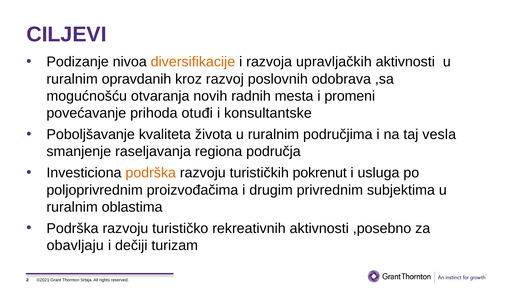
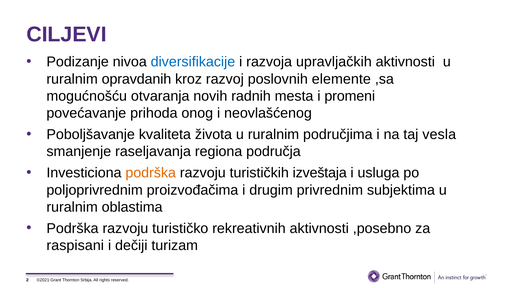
diversifikacije colour: orange -> blue
odobrava: odobrava -> elemente
otuđi: otuđi -> onog
konsultantske: konsultantske -> neovlašćenog
pokrenut: pokrenut -> izveštaja
obavljaju: obavljaju -> raspisani
